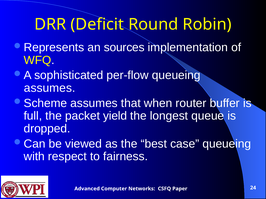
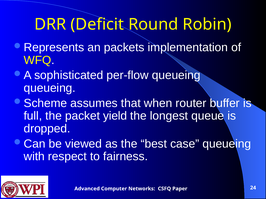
sources: sources -> packets
assumes at (50, 88): assumes -> queueing
